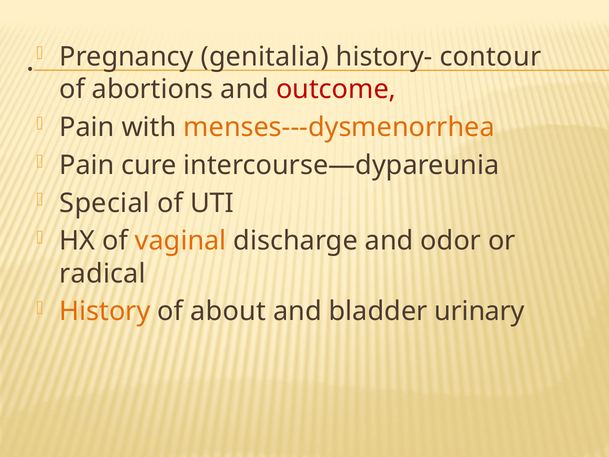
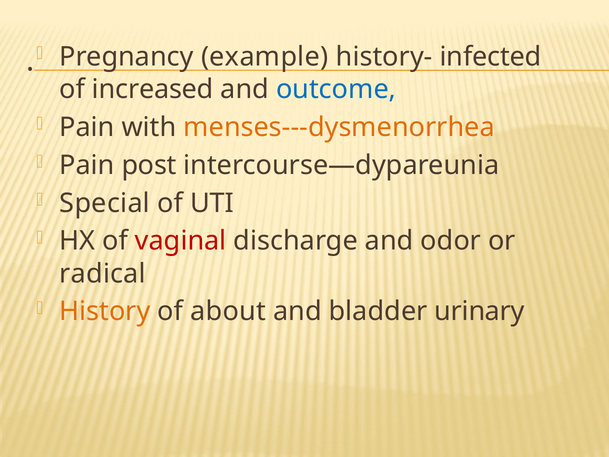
genitalia: genitalia -> example
contour: contour -> infected
abortions: abortions -> increased
outcome colour: red -> blue
cure: cure -> post
vaginal colour: orange -> red
